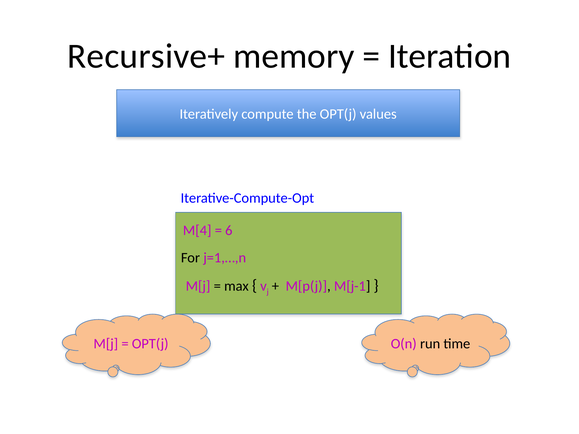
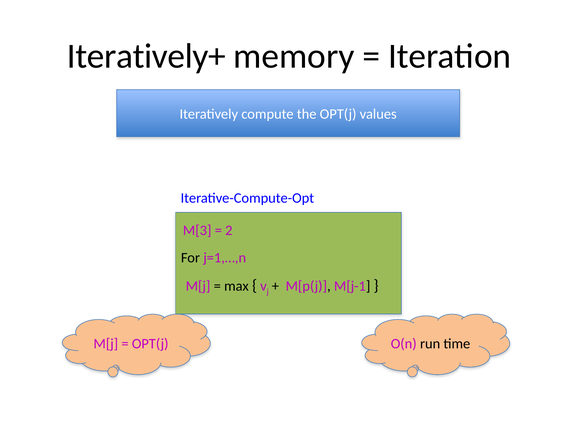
Recursive+: Recursive+ -> Iteratively+
M[4: M[4 -> M[3
6: 6 -> 2
